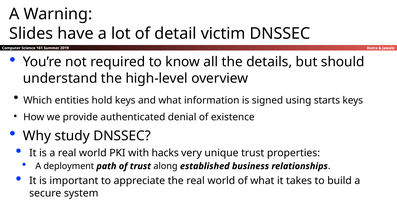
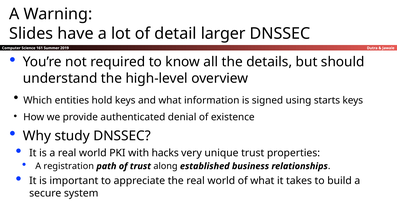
victim: victim -> larger
deployment: deployment -> registration
